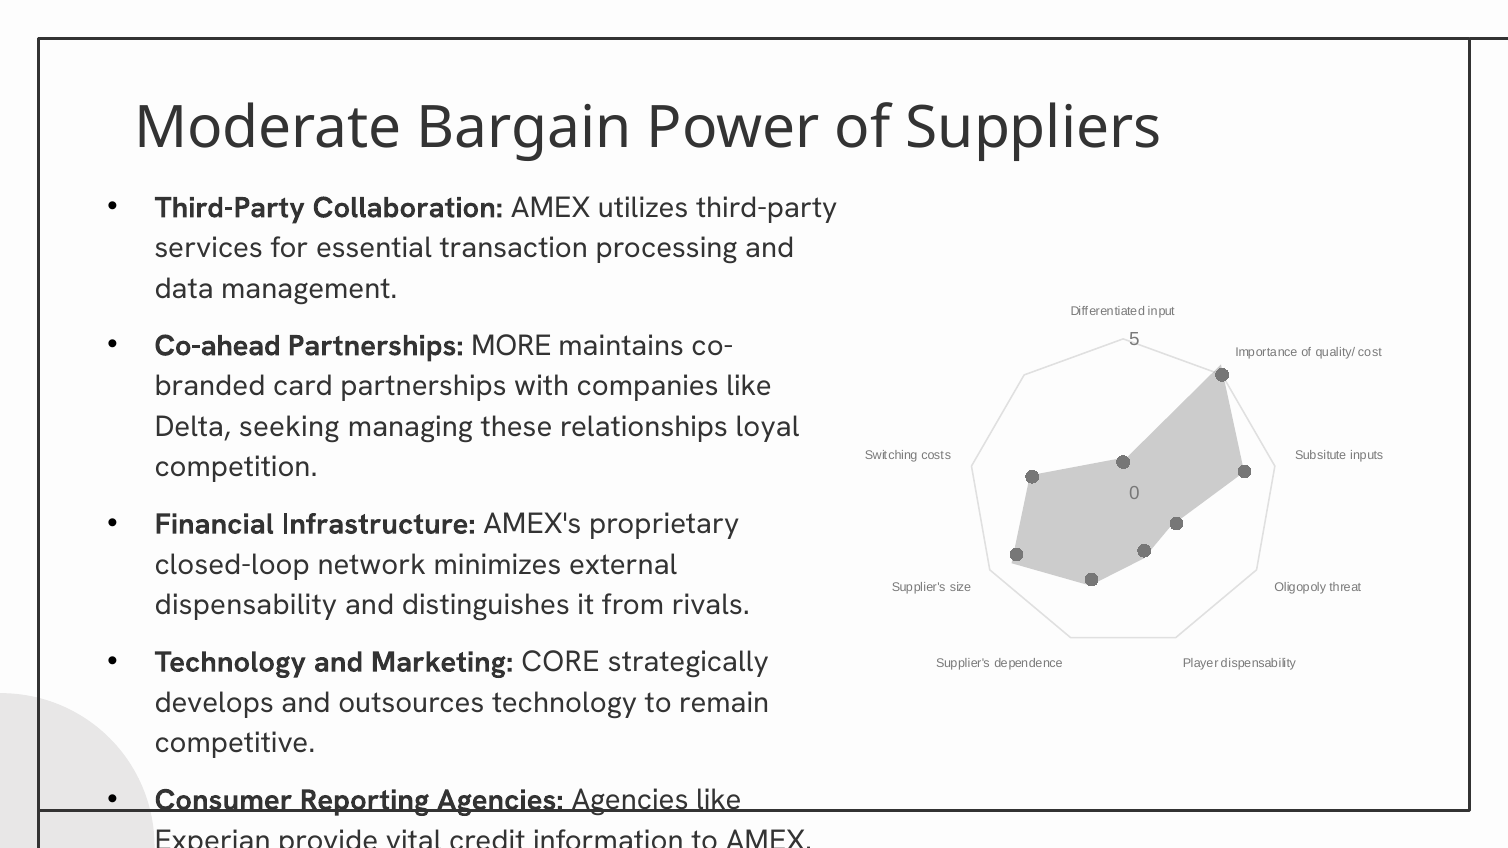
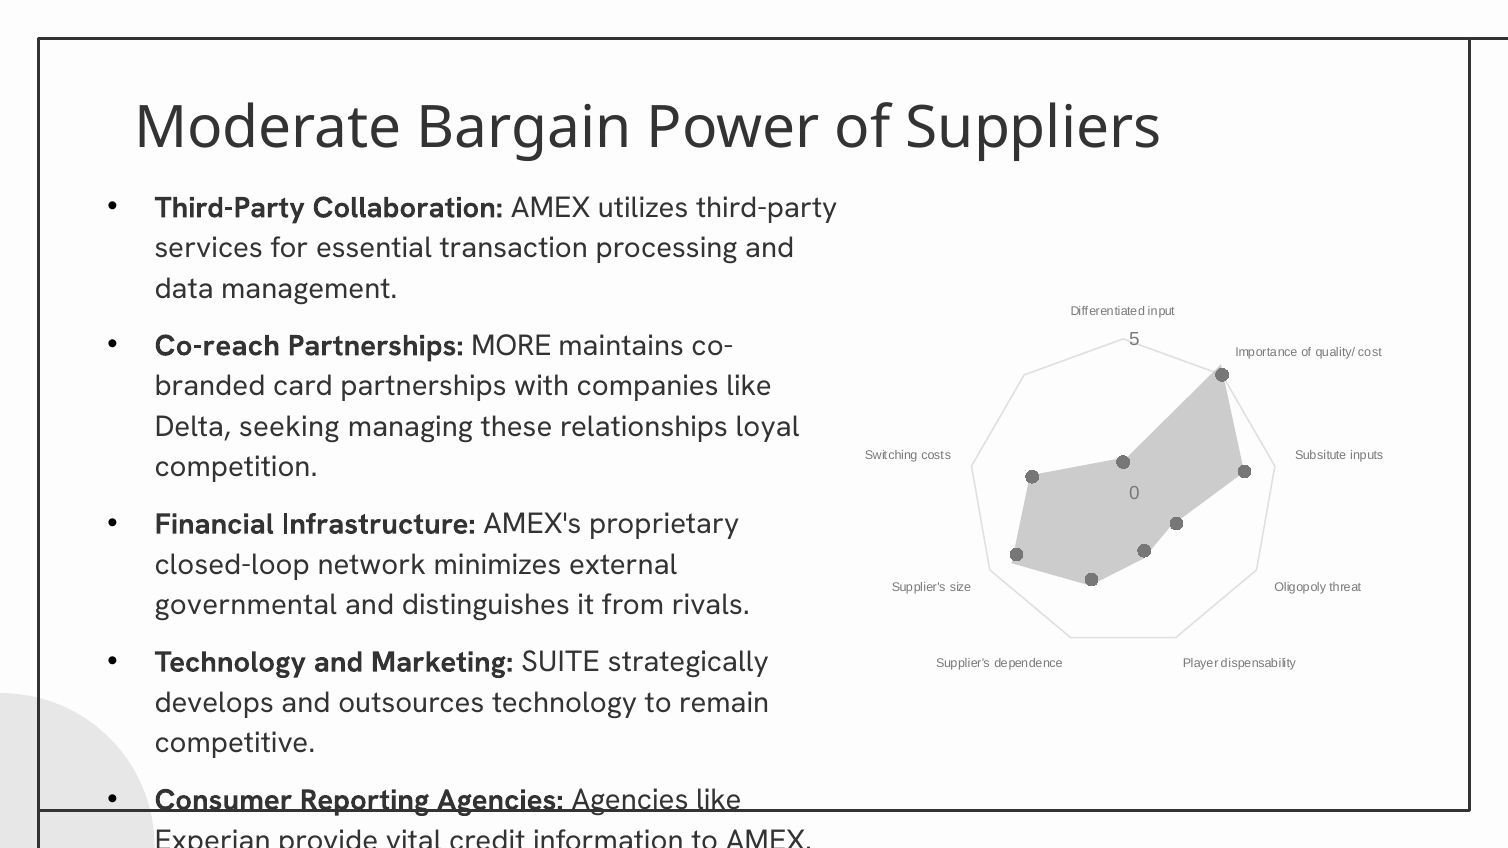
Co-ahead: Co-ahead -> Co-reach
dispensability at (246, 605): dispensability -> governmental
CORE: CORE -> SUITE
